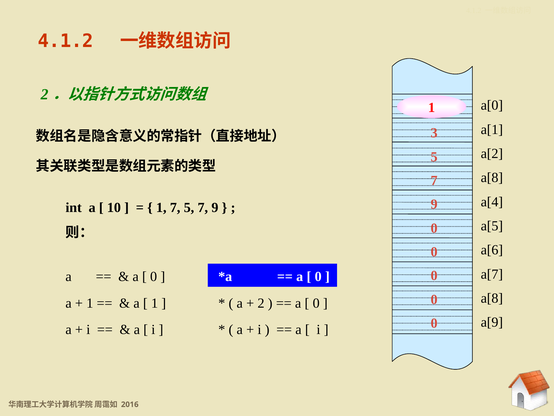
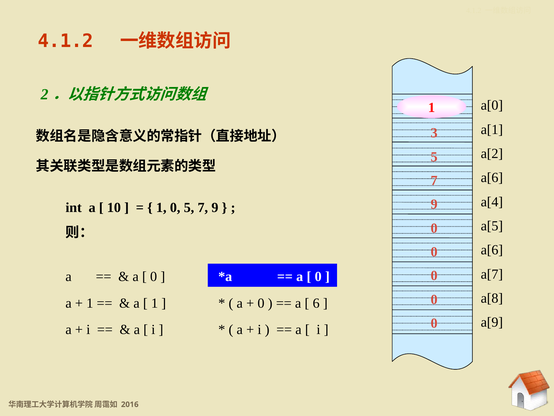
a[8 at (492, 177): a[8 -> a[6
1 7: 7 -> 0
2 at (261, 303): 2 -> 0
0 at (316, 303): 0 -> 6
